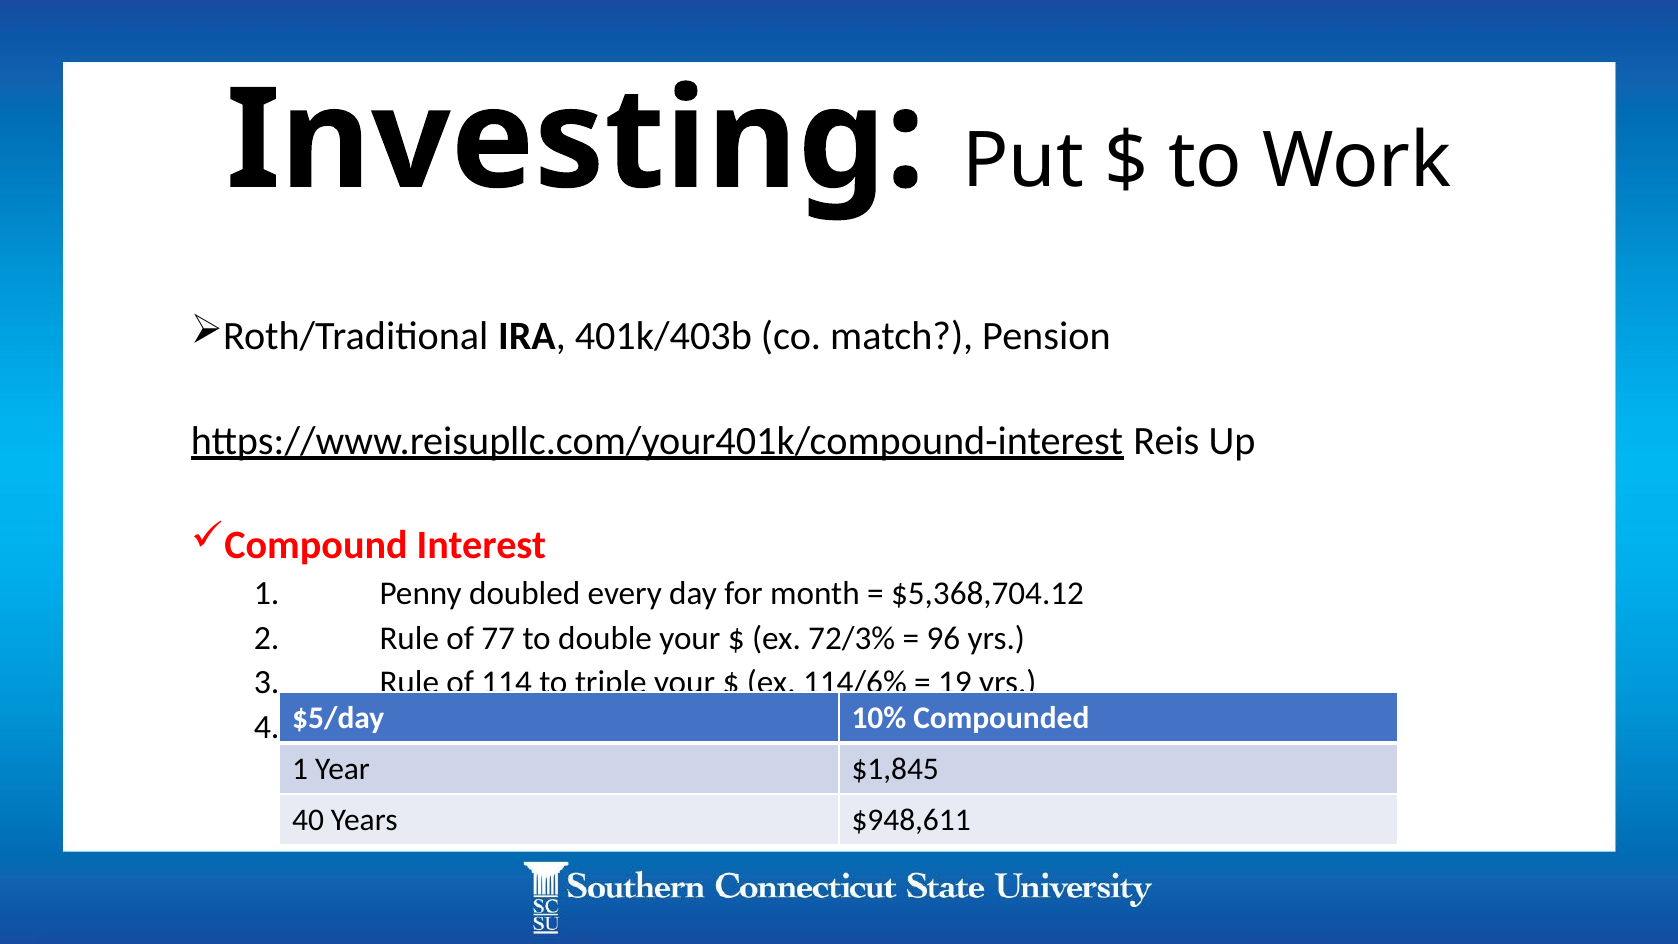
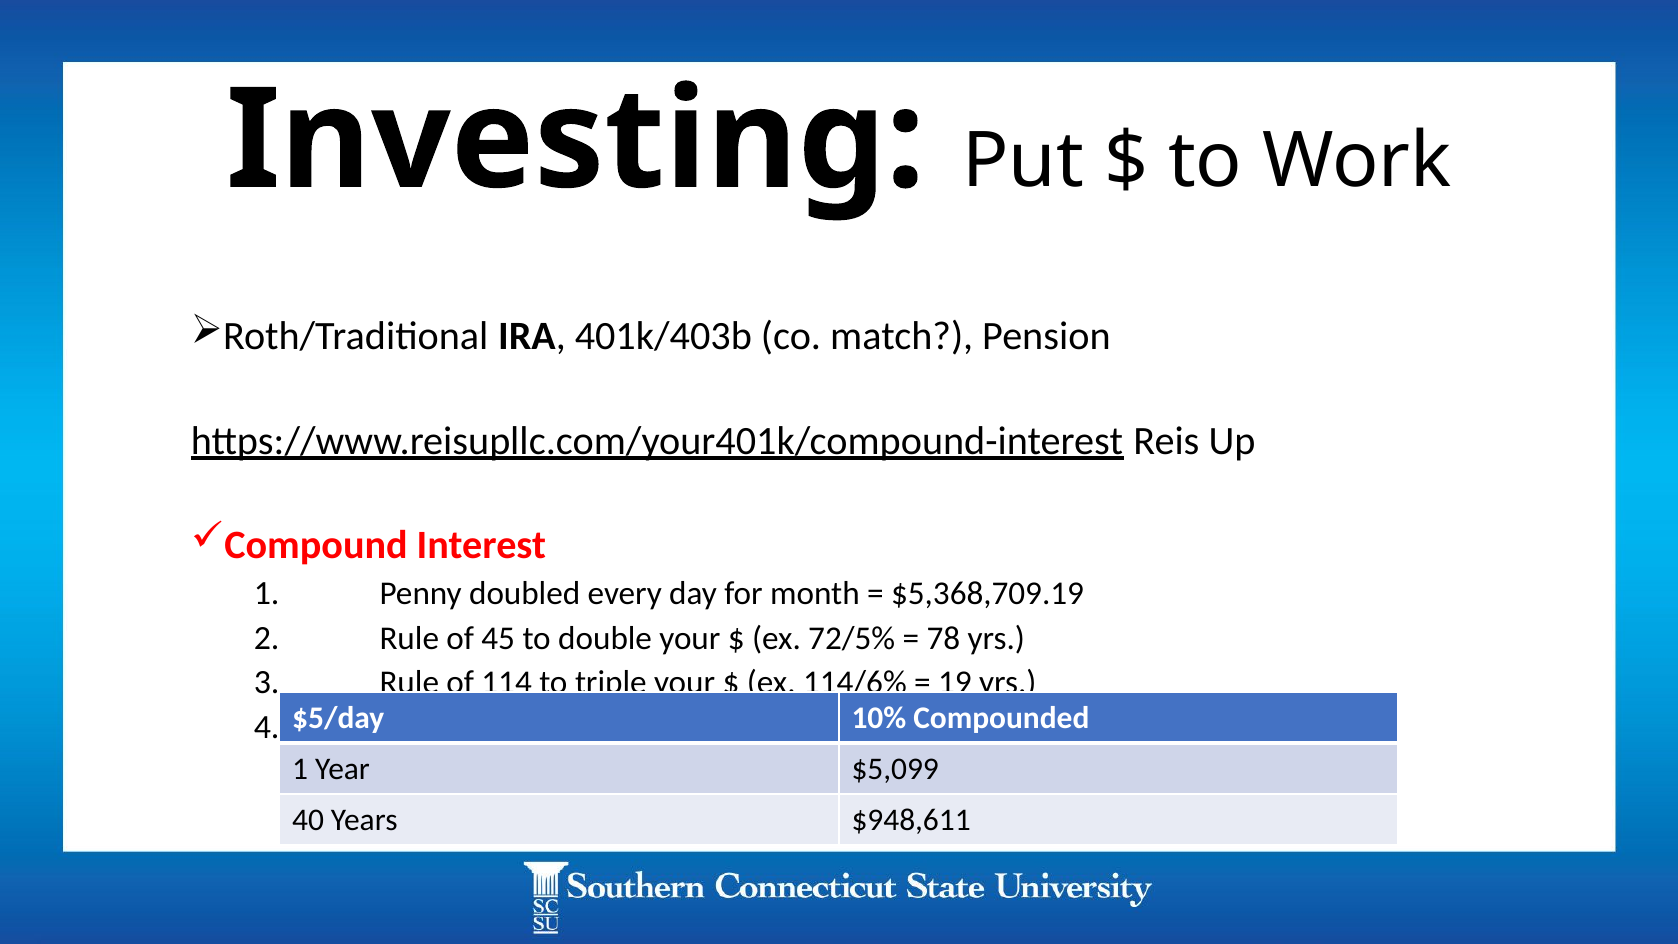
$5,368,704.12: $5,368,704.12 -> $5,368,709.19
77: 77 -> 45
72/3%: 72/3% -> 72/5%
96: 96 -> 78
$1,845: $1,845 -> $5,099
